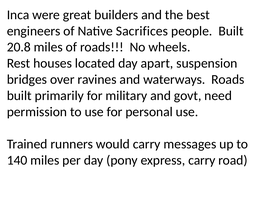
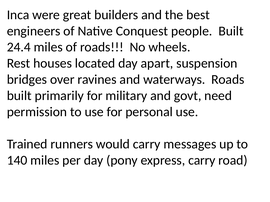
Sacrifices: Sacrifices -> Conquest
20.8: 20.8 -> 24.4
